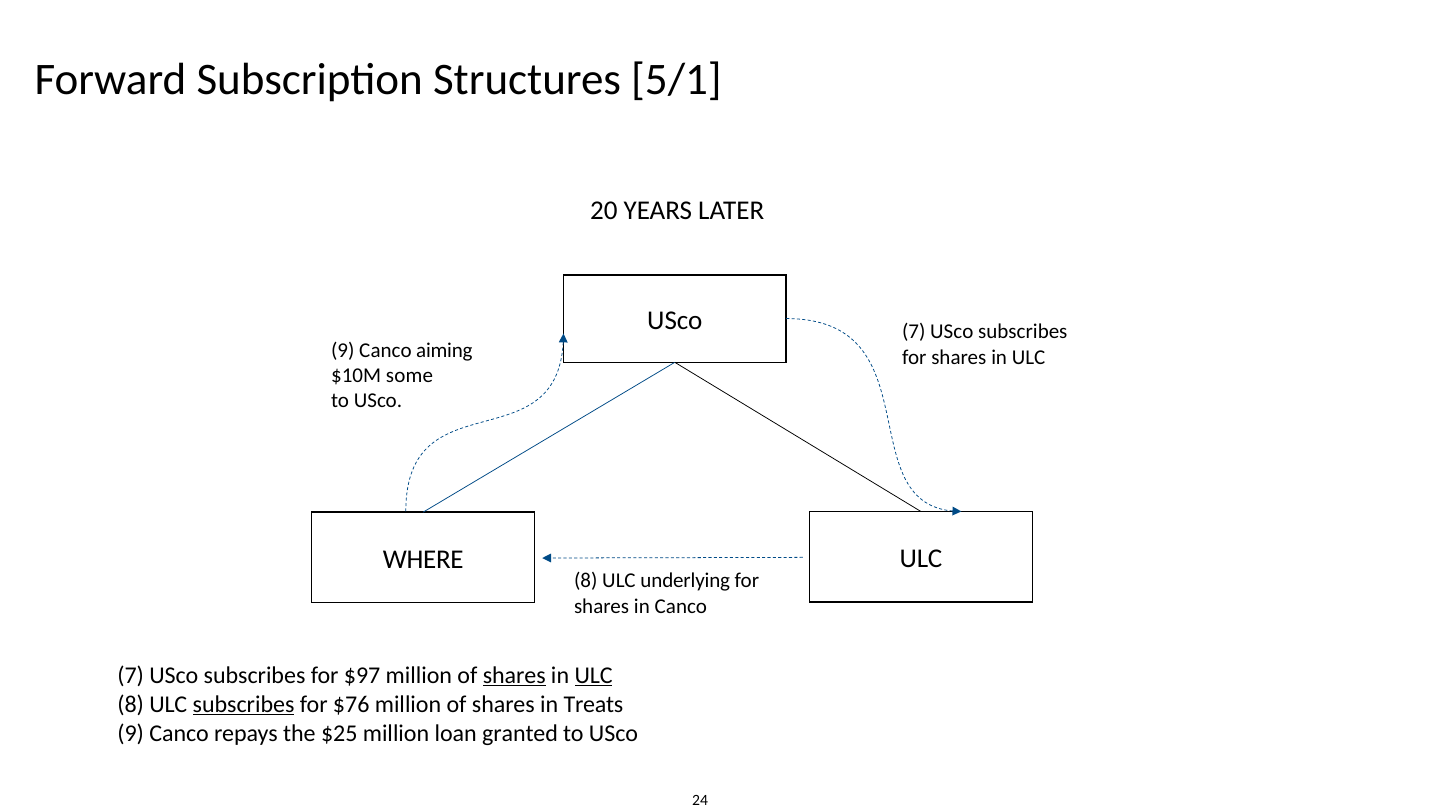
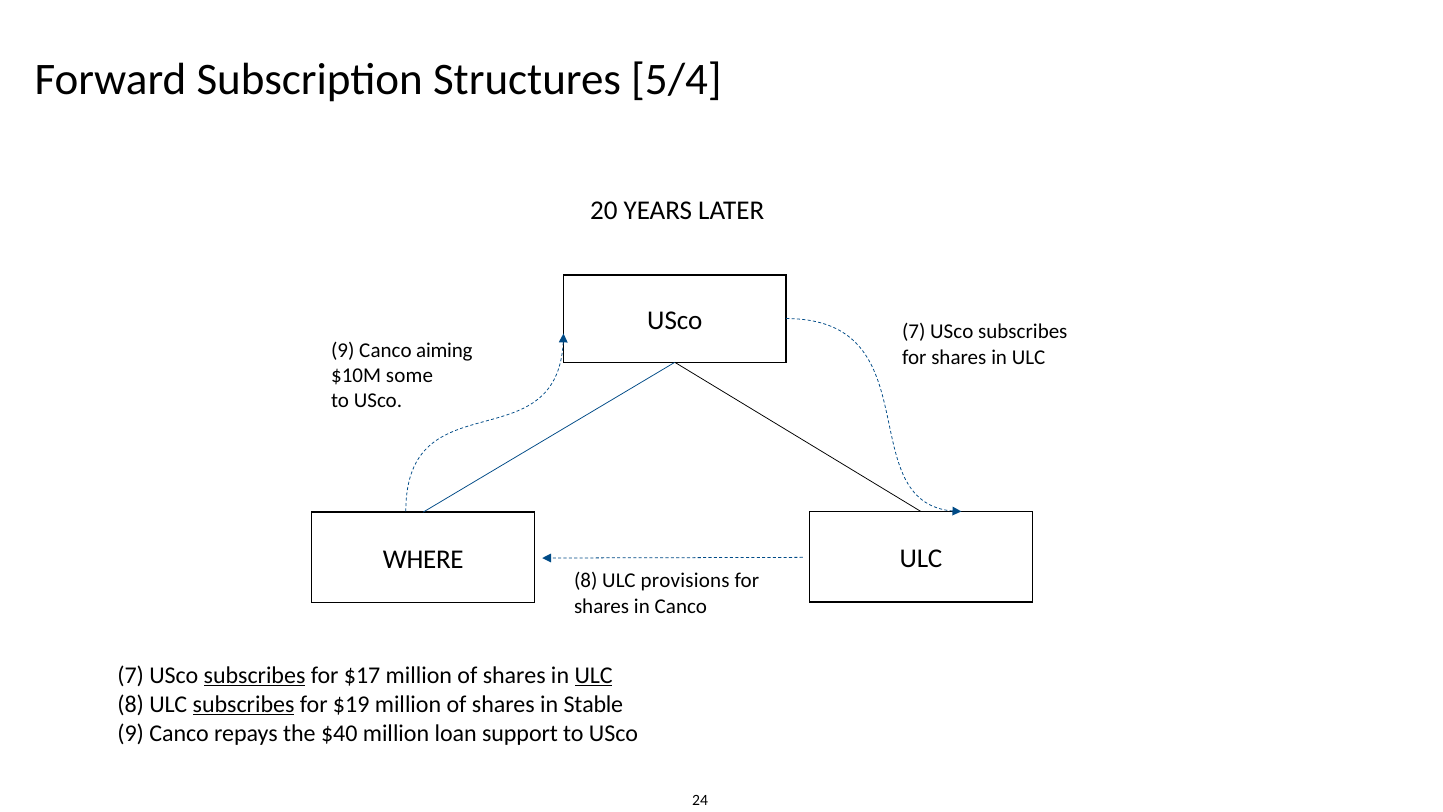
5/1: 5/1 -> 5/4
underlying: underlying -> provisions
subscribes at (255, 675) underline: none -> present
$97: $97 -> $17
shares at (514, 675) underline: present -> none
$76: $76 -> $19
Treats: Treats -> Stable
$25: $25 -> $40
granted: granted -> support
